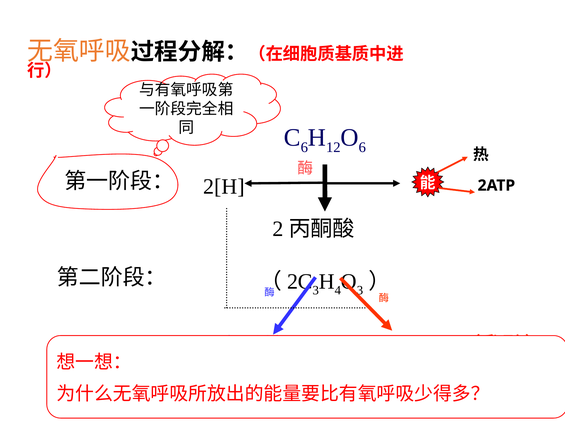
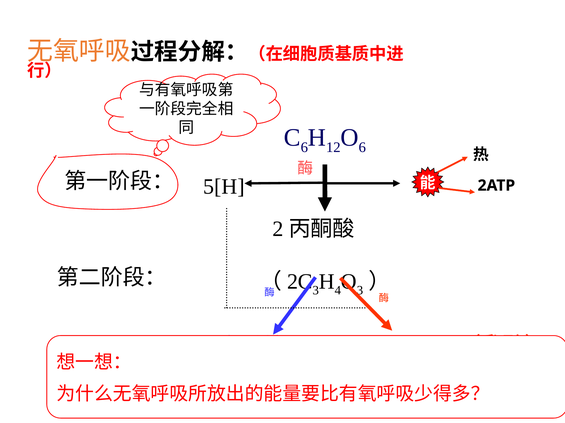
2[H: 2[H -> 5[H
